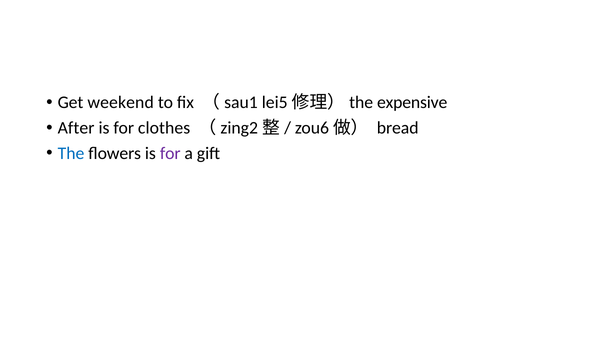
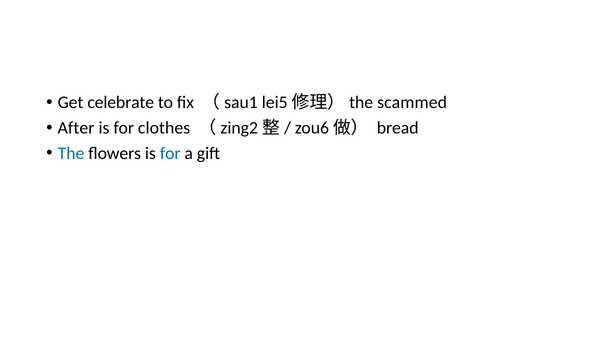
weekend: weekend -> celebrate
expensive: expensive -> scammed
for at (170, 154) colour: purple -> blue
